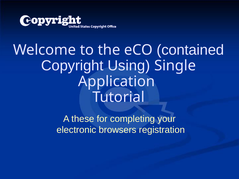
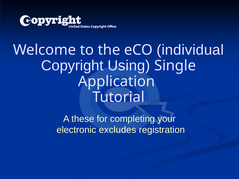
contained: contained -> individual
browsers: browsers -> excludes
